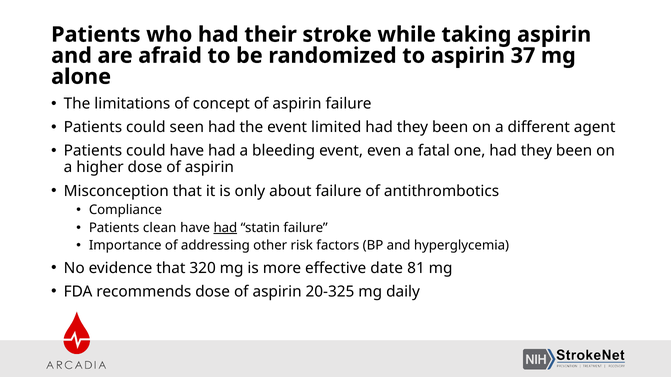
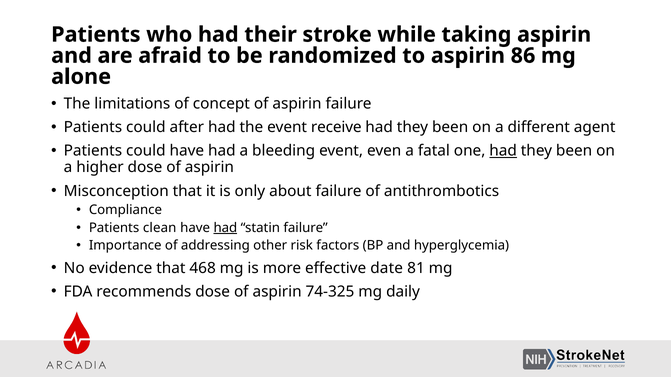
37: 37 -> 86
seen: seen -> after
limited: limited -> receive
had at (503, 151) underline: none -> present
320: 320 -> 468
20-325: 20-325 -> 74-325
